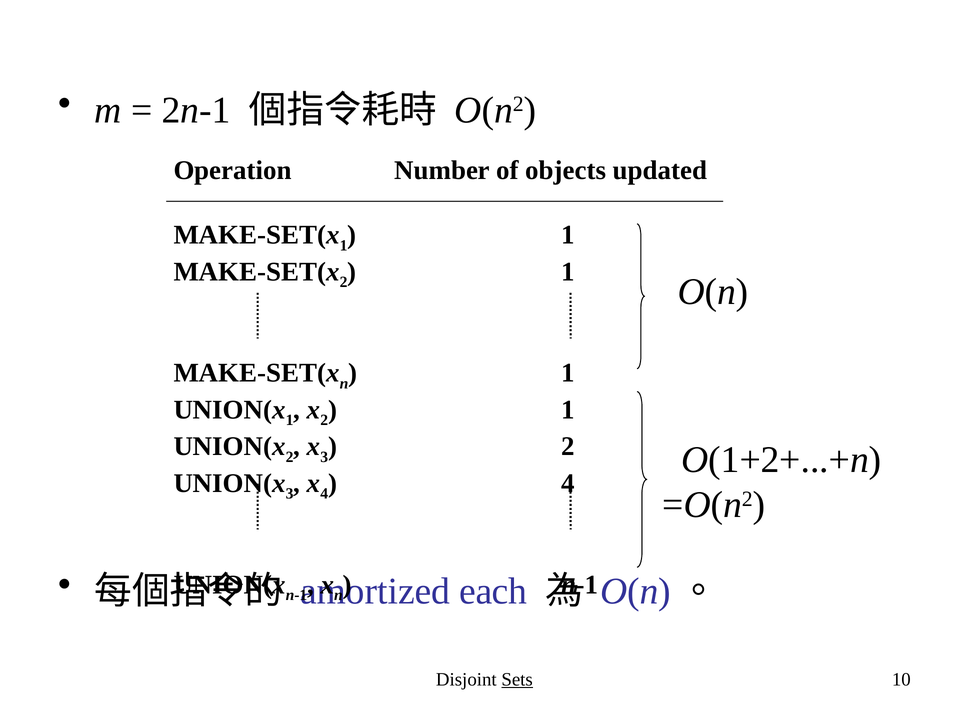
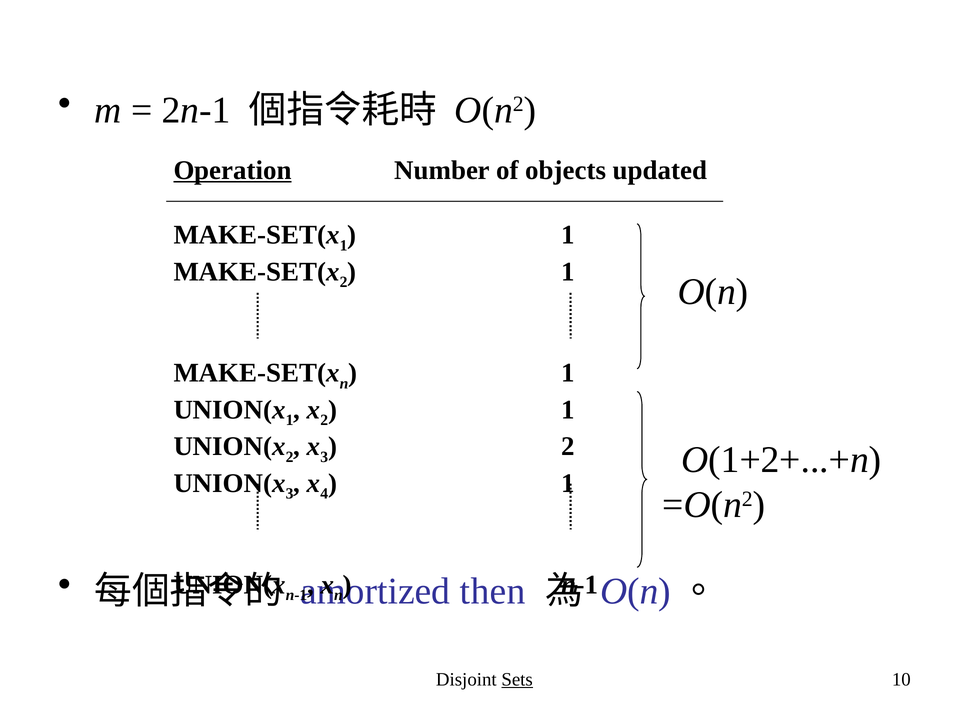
Operation underline: none -> present
4 at (568, 483): 4 -> 1
each: each -> then
